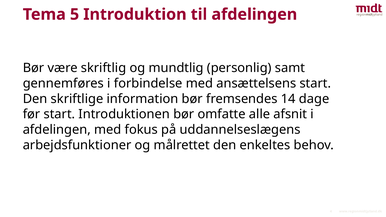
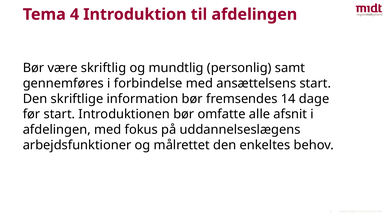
Tema 5: 5 -> 4
